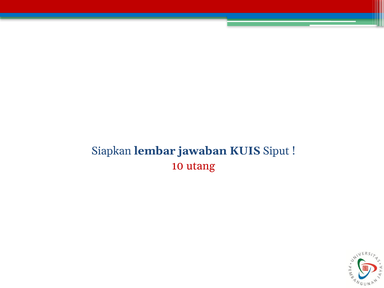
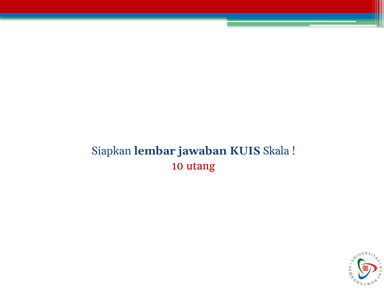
Siput: Siput -> Skala
